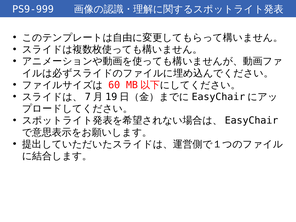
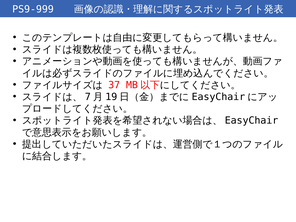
60: 60 -> 37
